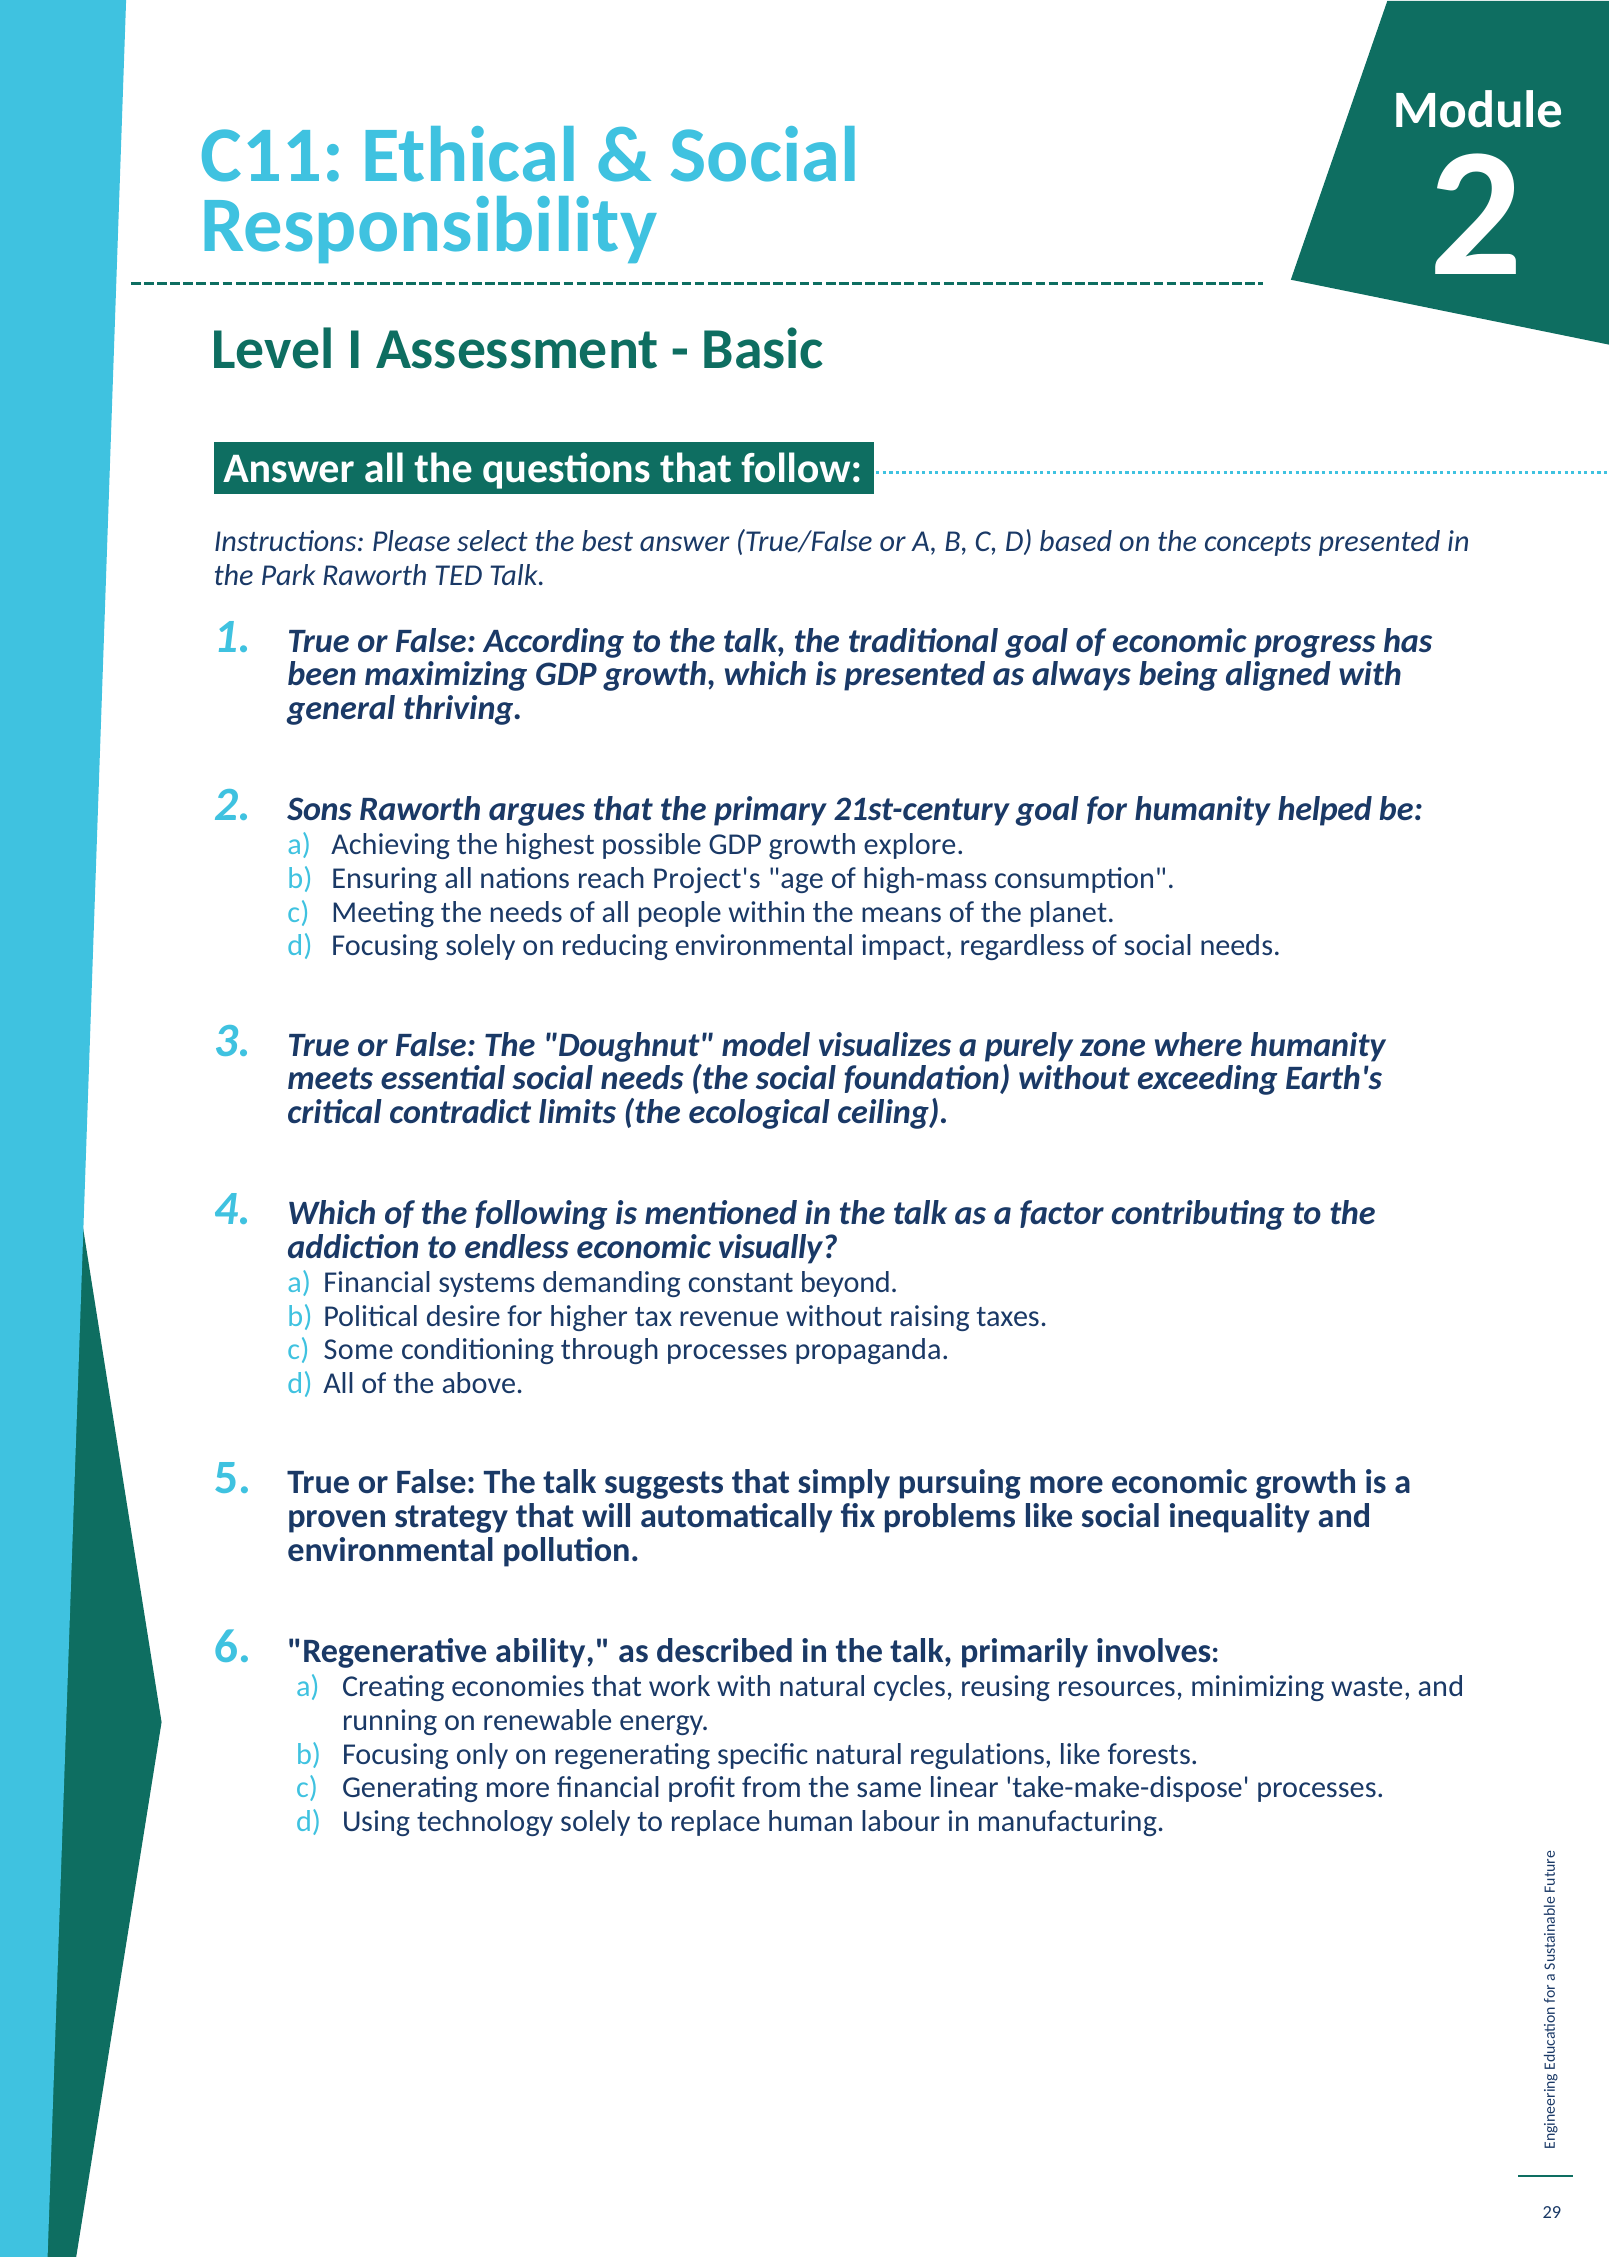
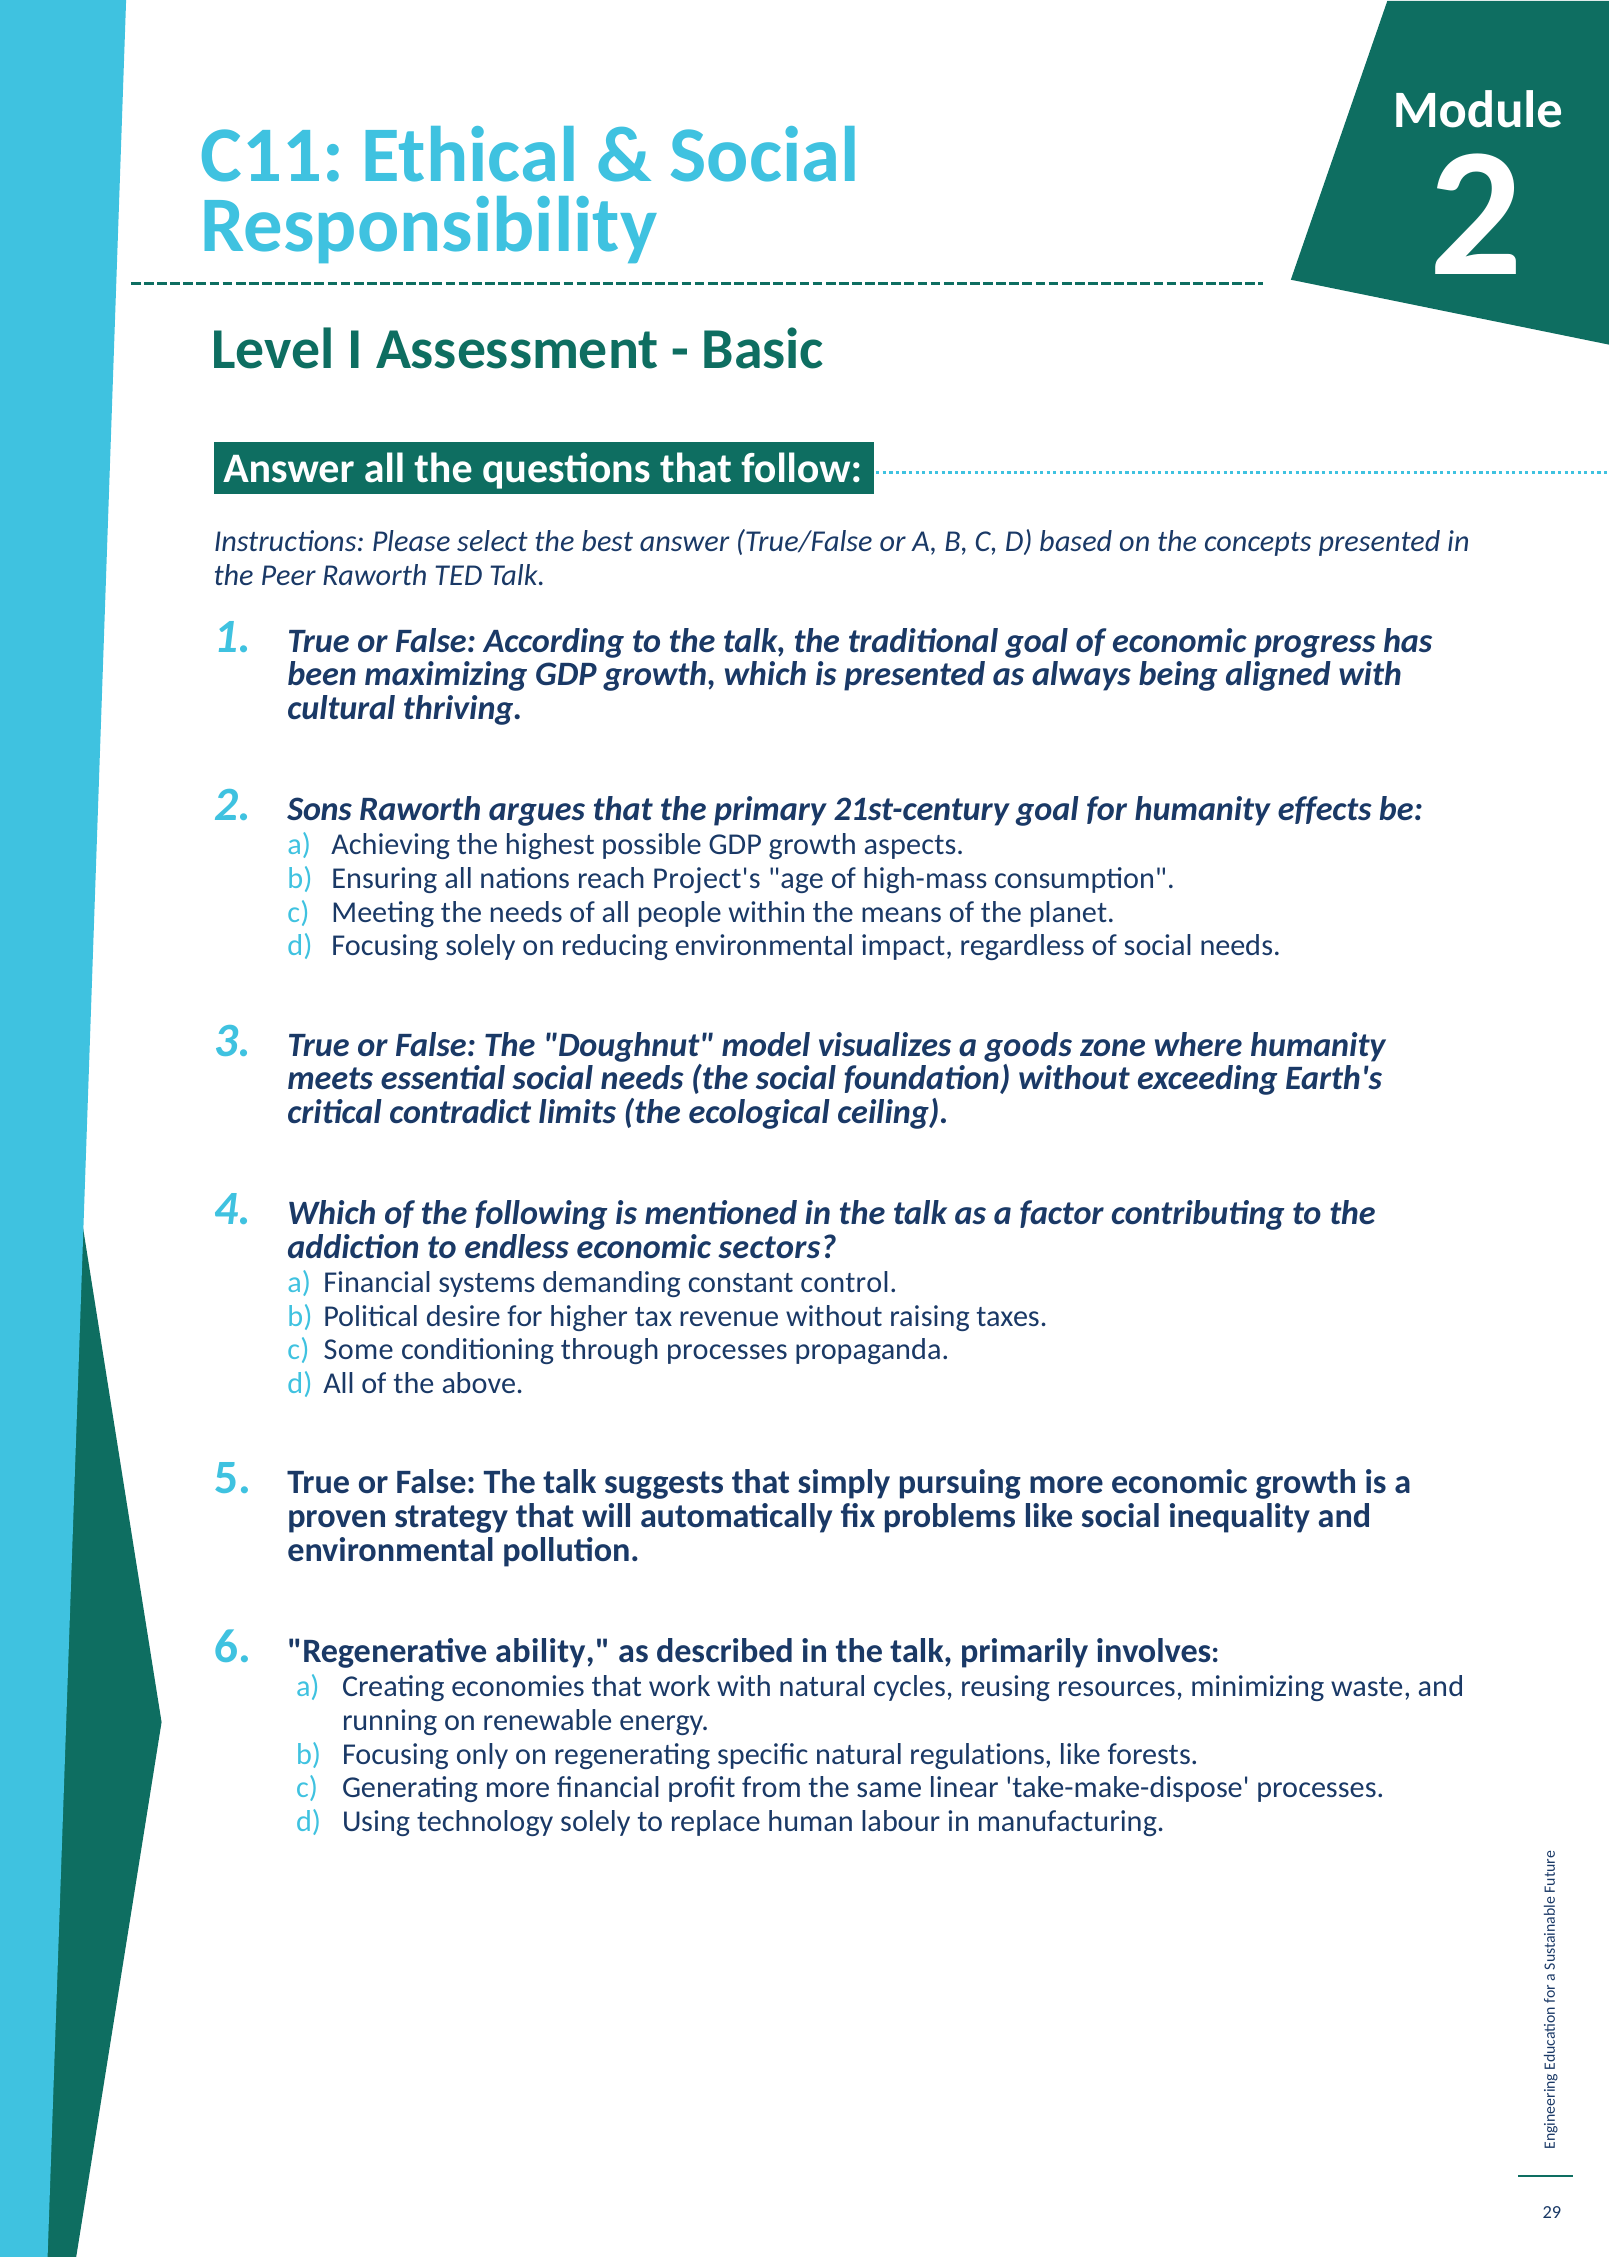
Park: Park -> Peer
general: general -> cultural
helped: helped -> effects
explore: explore -> aspects
purely: purely -> goods
visually: visually -> sectors
beyond: beyond -> control
